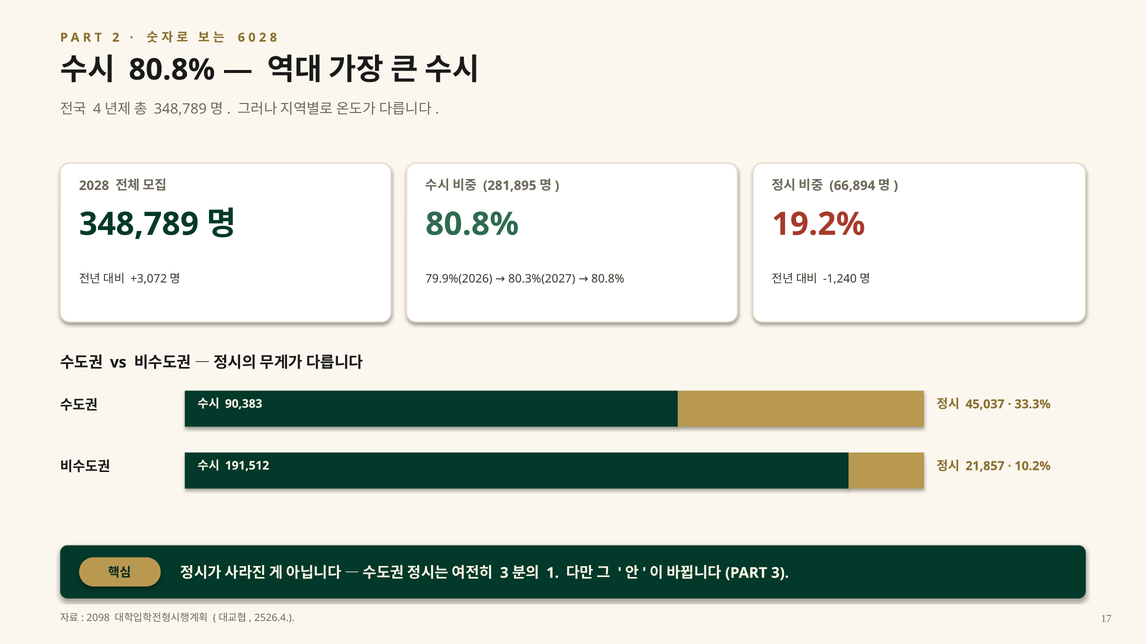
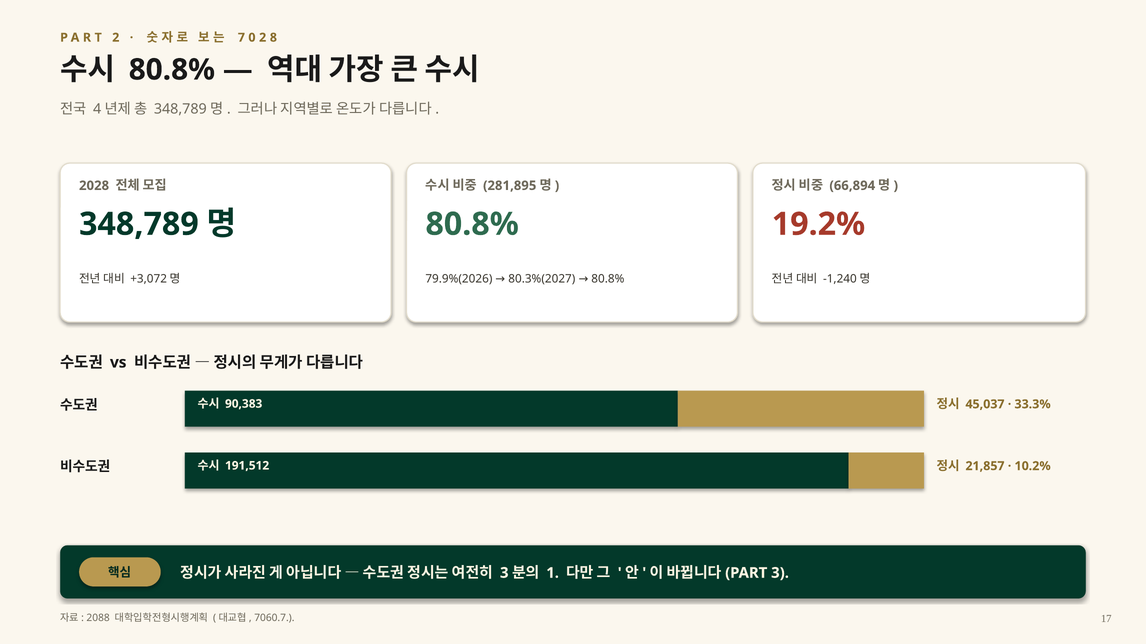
6: 6 -> 7
2098: 2098 -> 2088
2526.4: 2526.4 -> 7060.7
